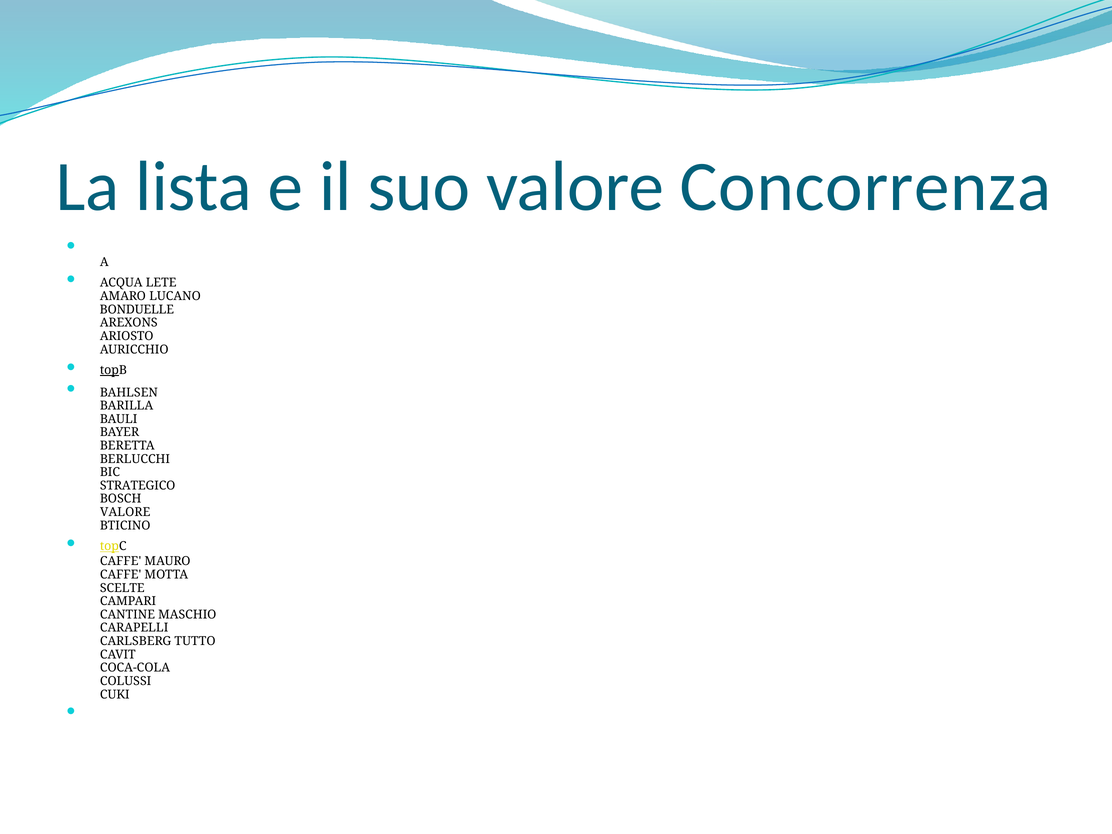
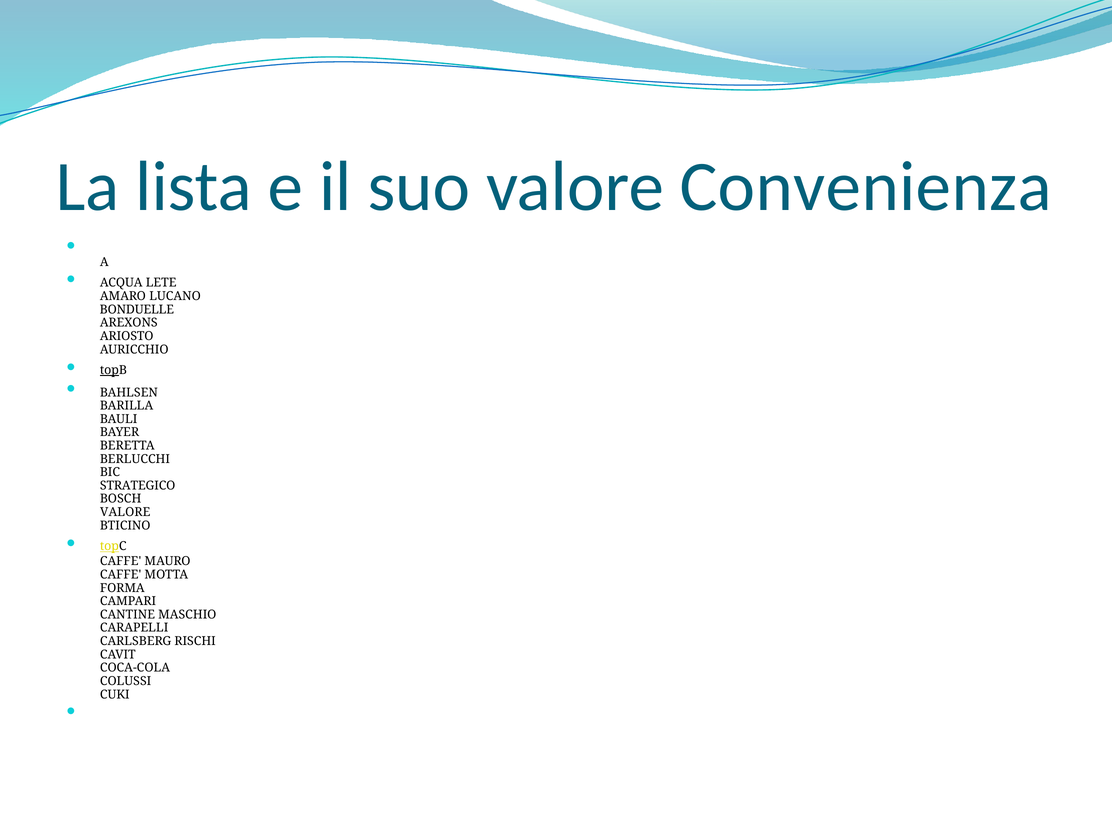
Concorrenza: Concorrenza -> Convenienza
SCELTE: SCELTE -> FORMA
TUTTO: TUTTO -> RISCHI
